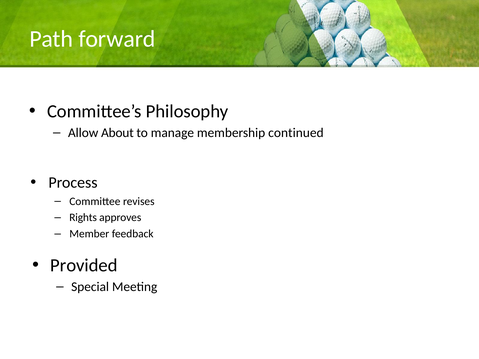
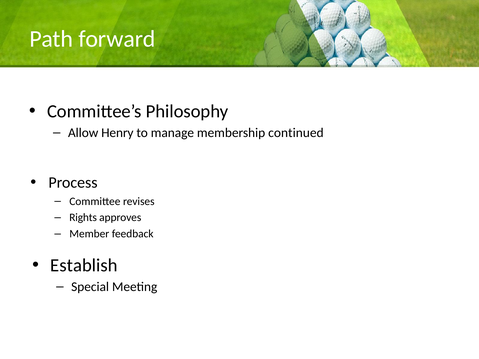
About: About -> Henry
Provided: Provided -> Establish
